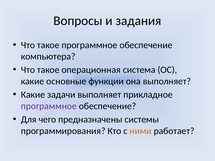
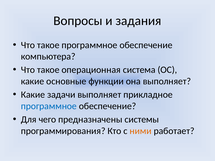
программное at (49, 106) colour: purple -> blue
